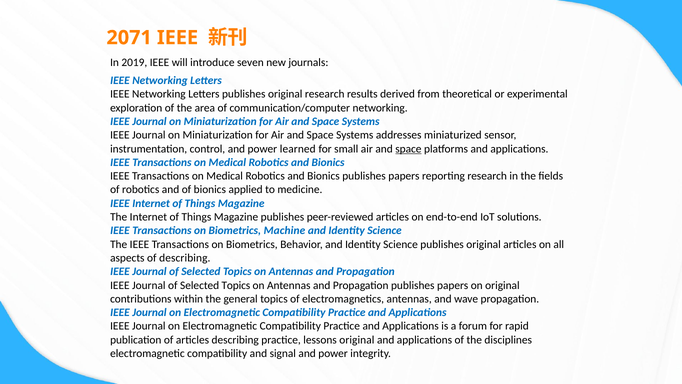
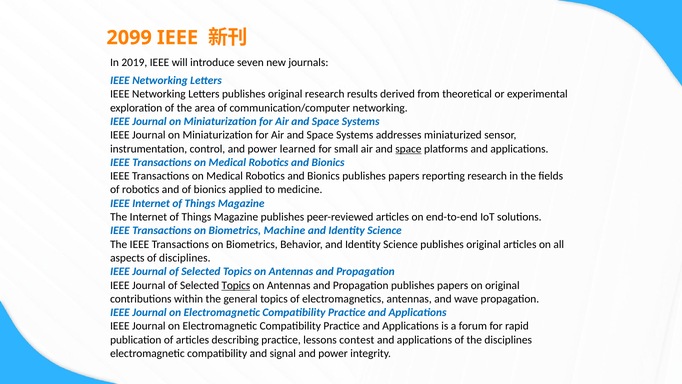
2071: 2071 -> 2099
of describing: describing -> disciplines
Topics at (236, 285) underline: none -> present
lessons original: original -> contest
